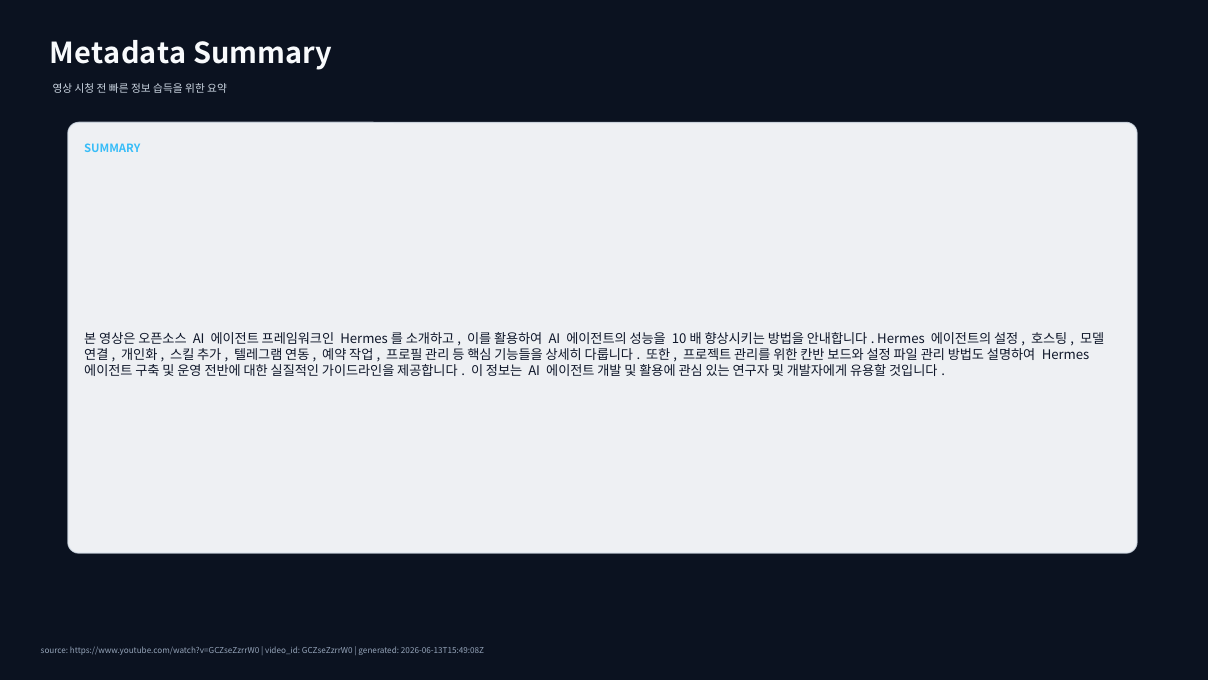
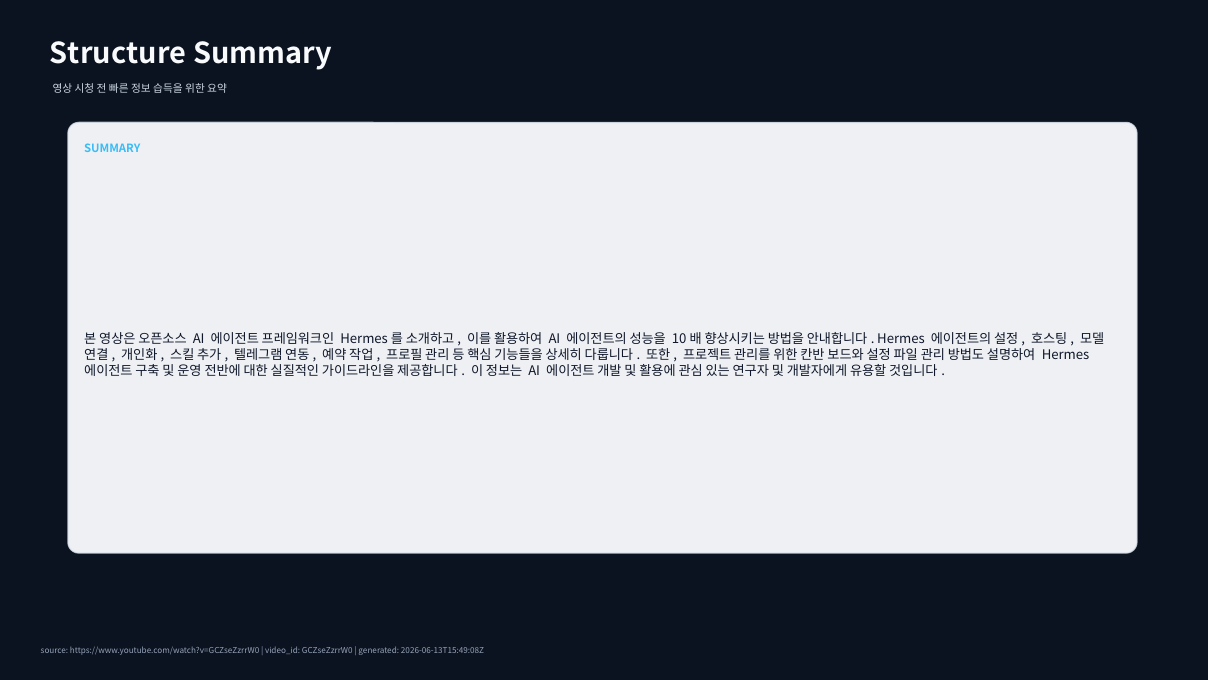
Metadata: Metadata -> Structure
